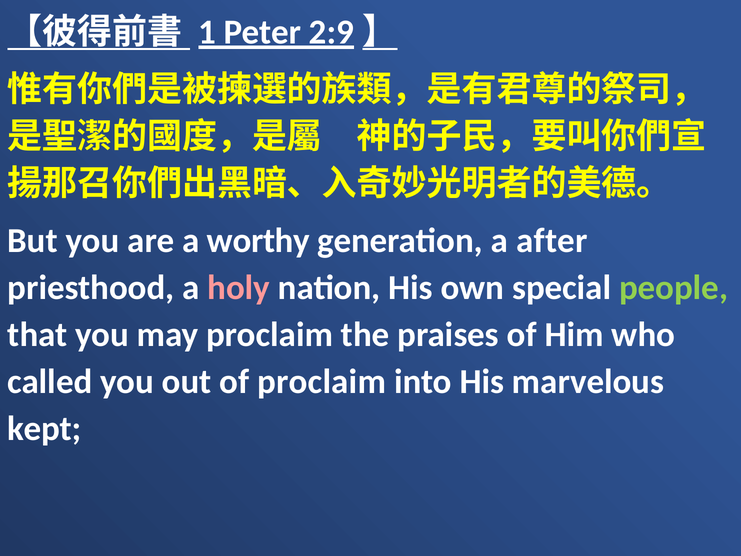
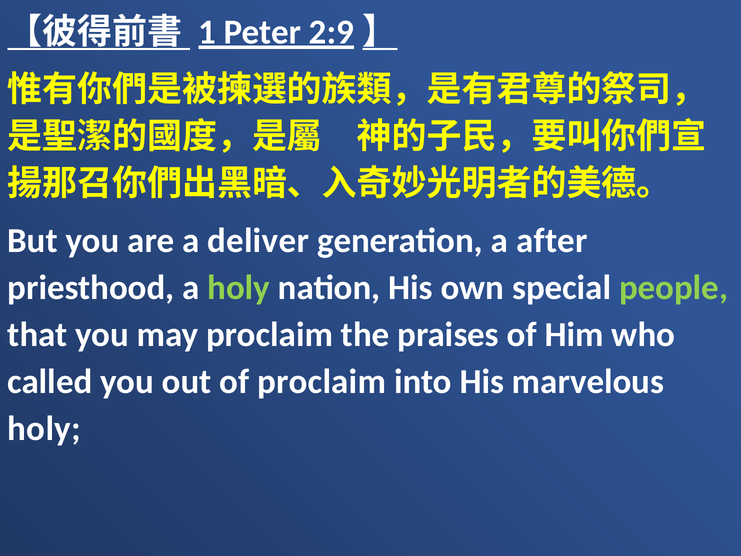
worthy: worthy -> deliver
holy at (239, 288) colour: pink -> light green
kept at (44, 429): kept -> holy
